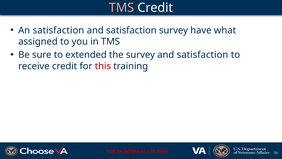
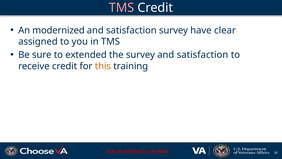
An satisfaction: satisfaction -> modernized
what: what -> clear
this colour: red -> orange
